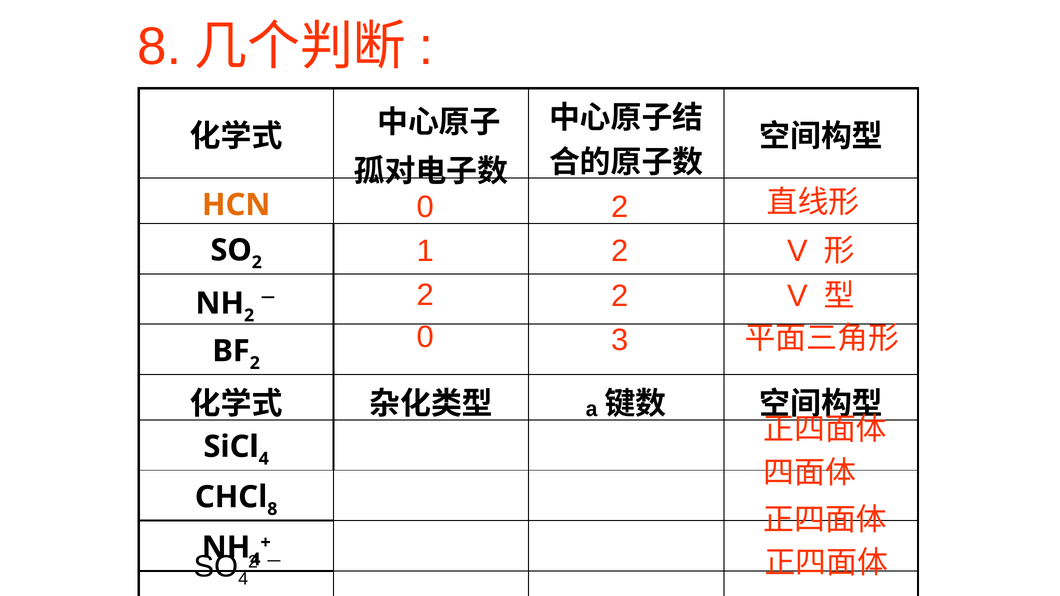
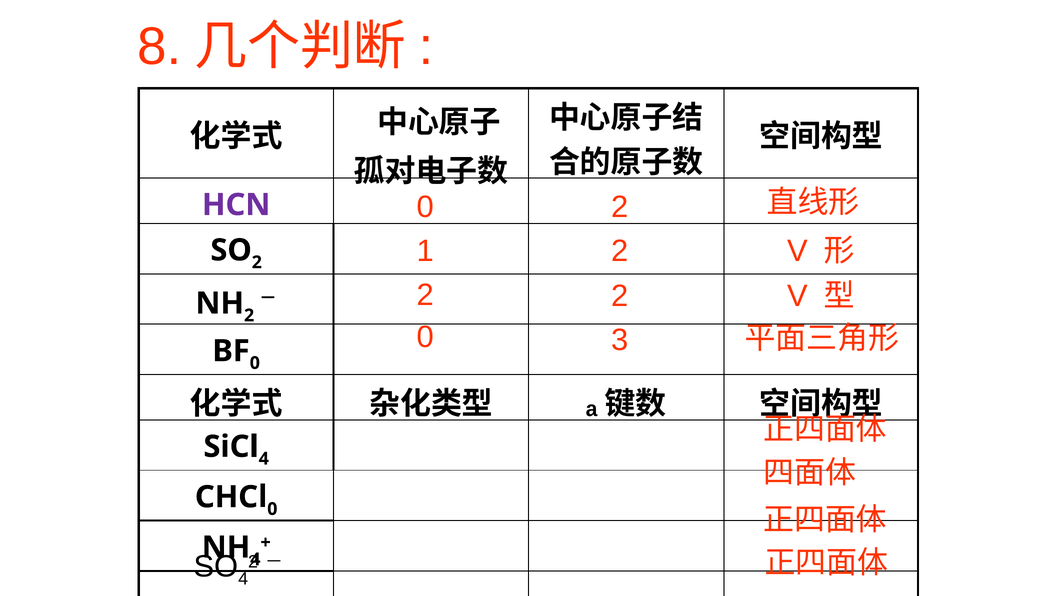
HCN colour: orange -> purple
2 at (255, 363): 2 -> 0
8 at (272, 509): 8 -> 0
